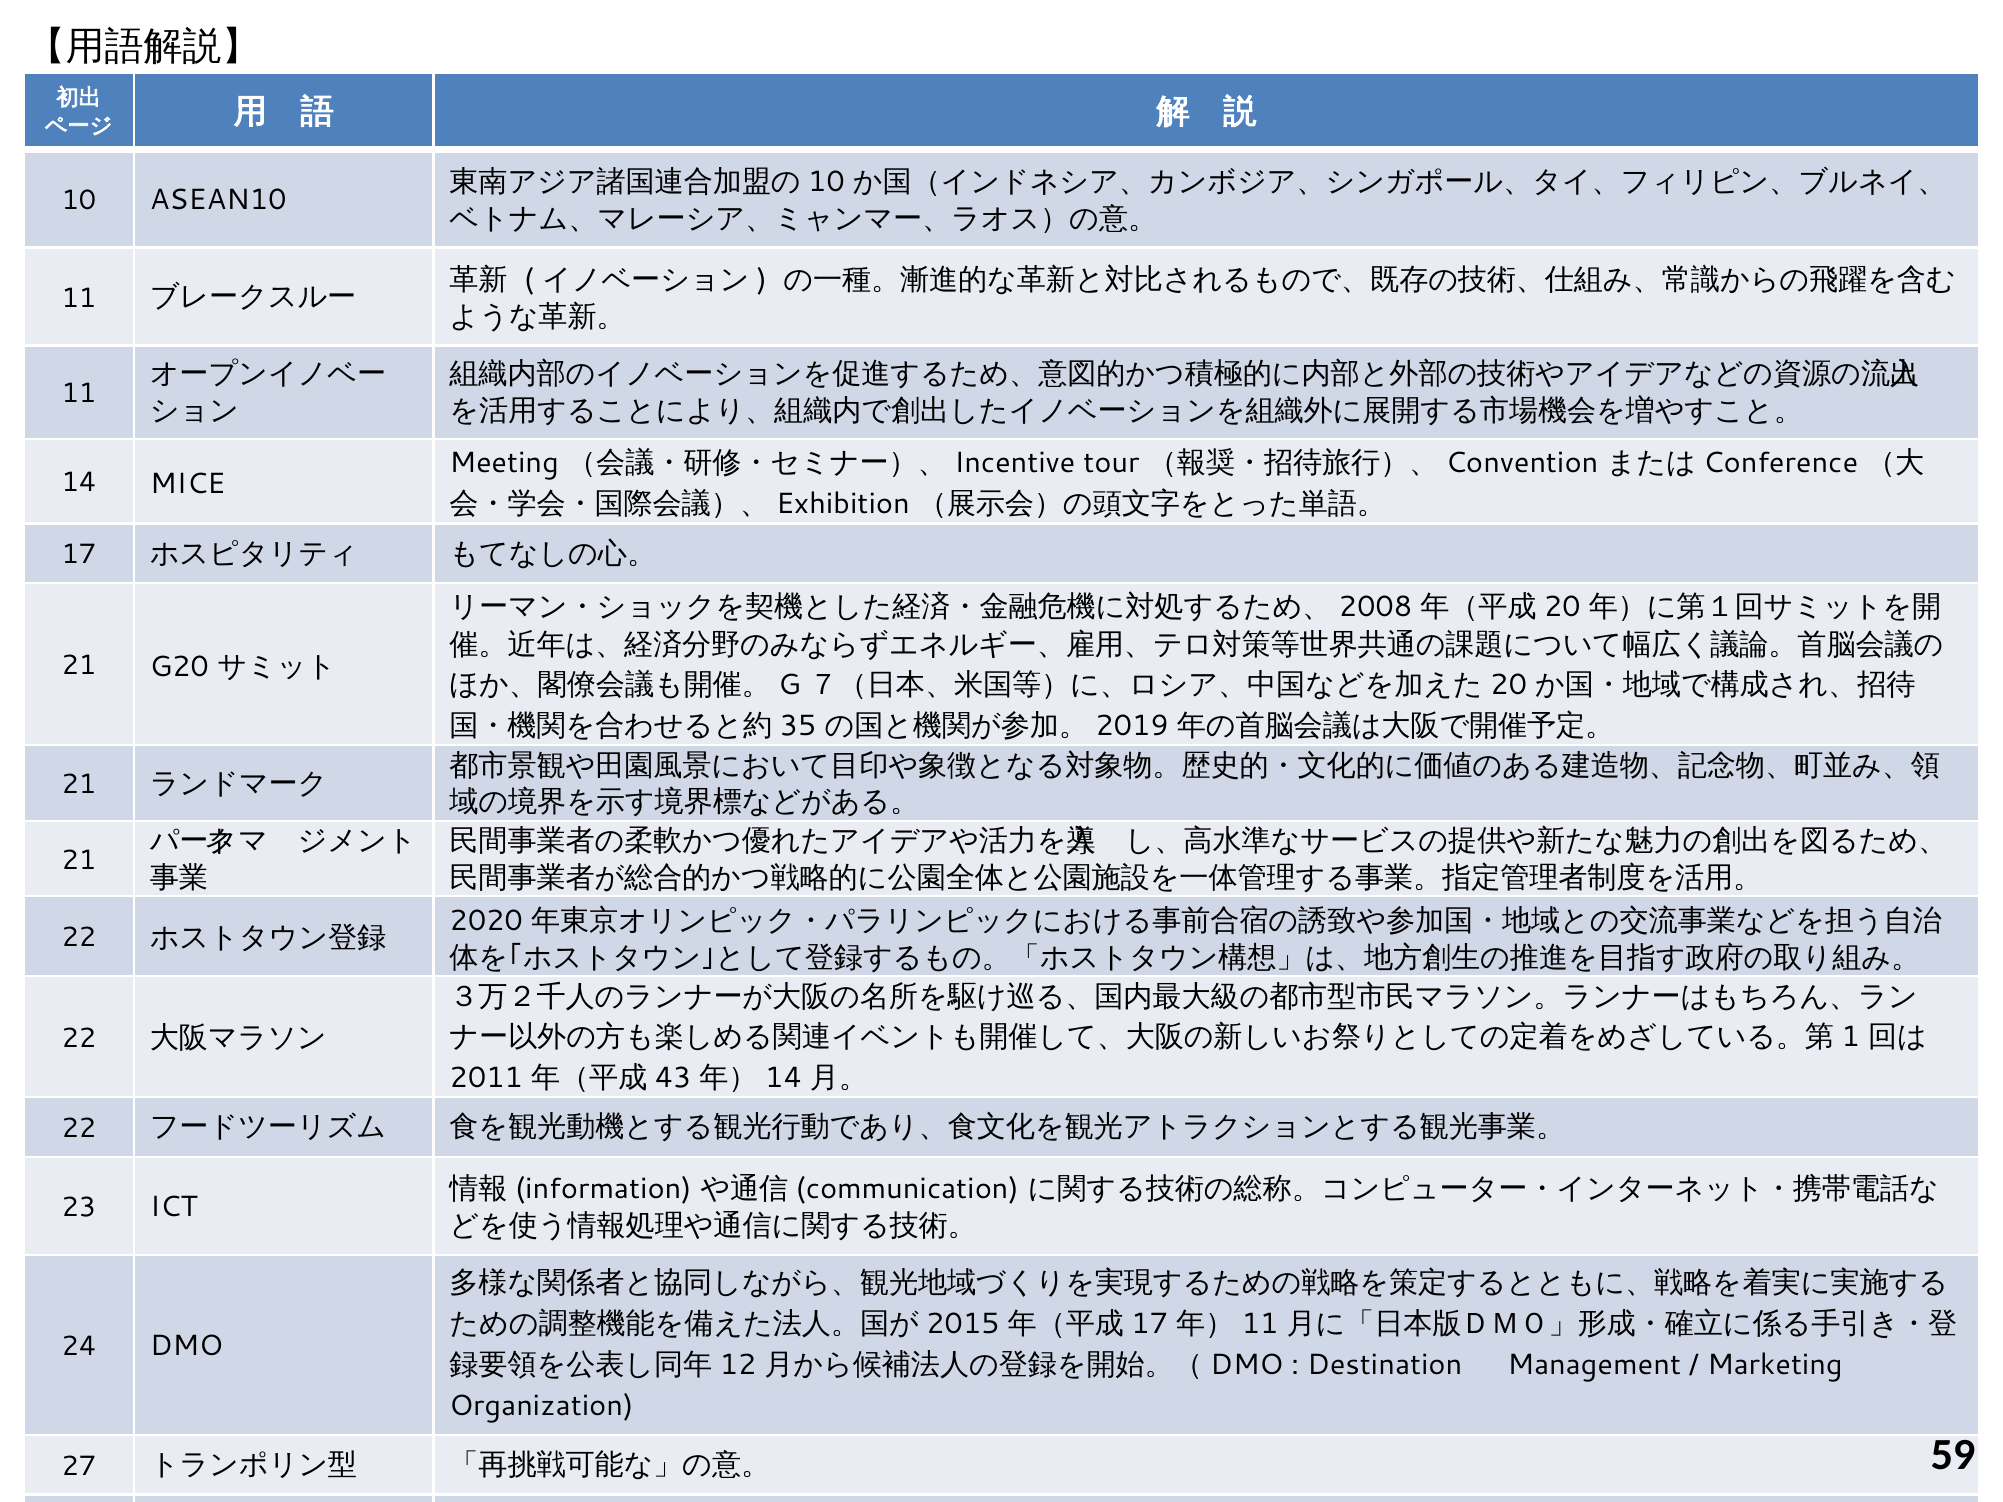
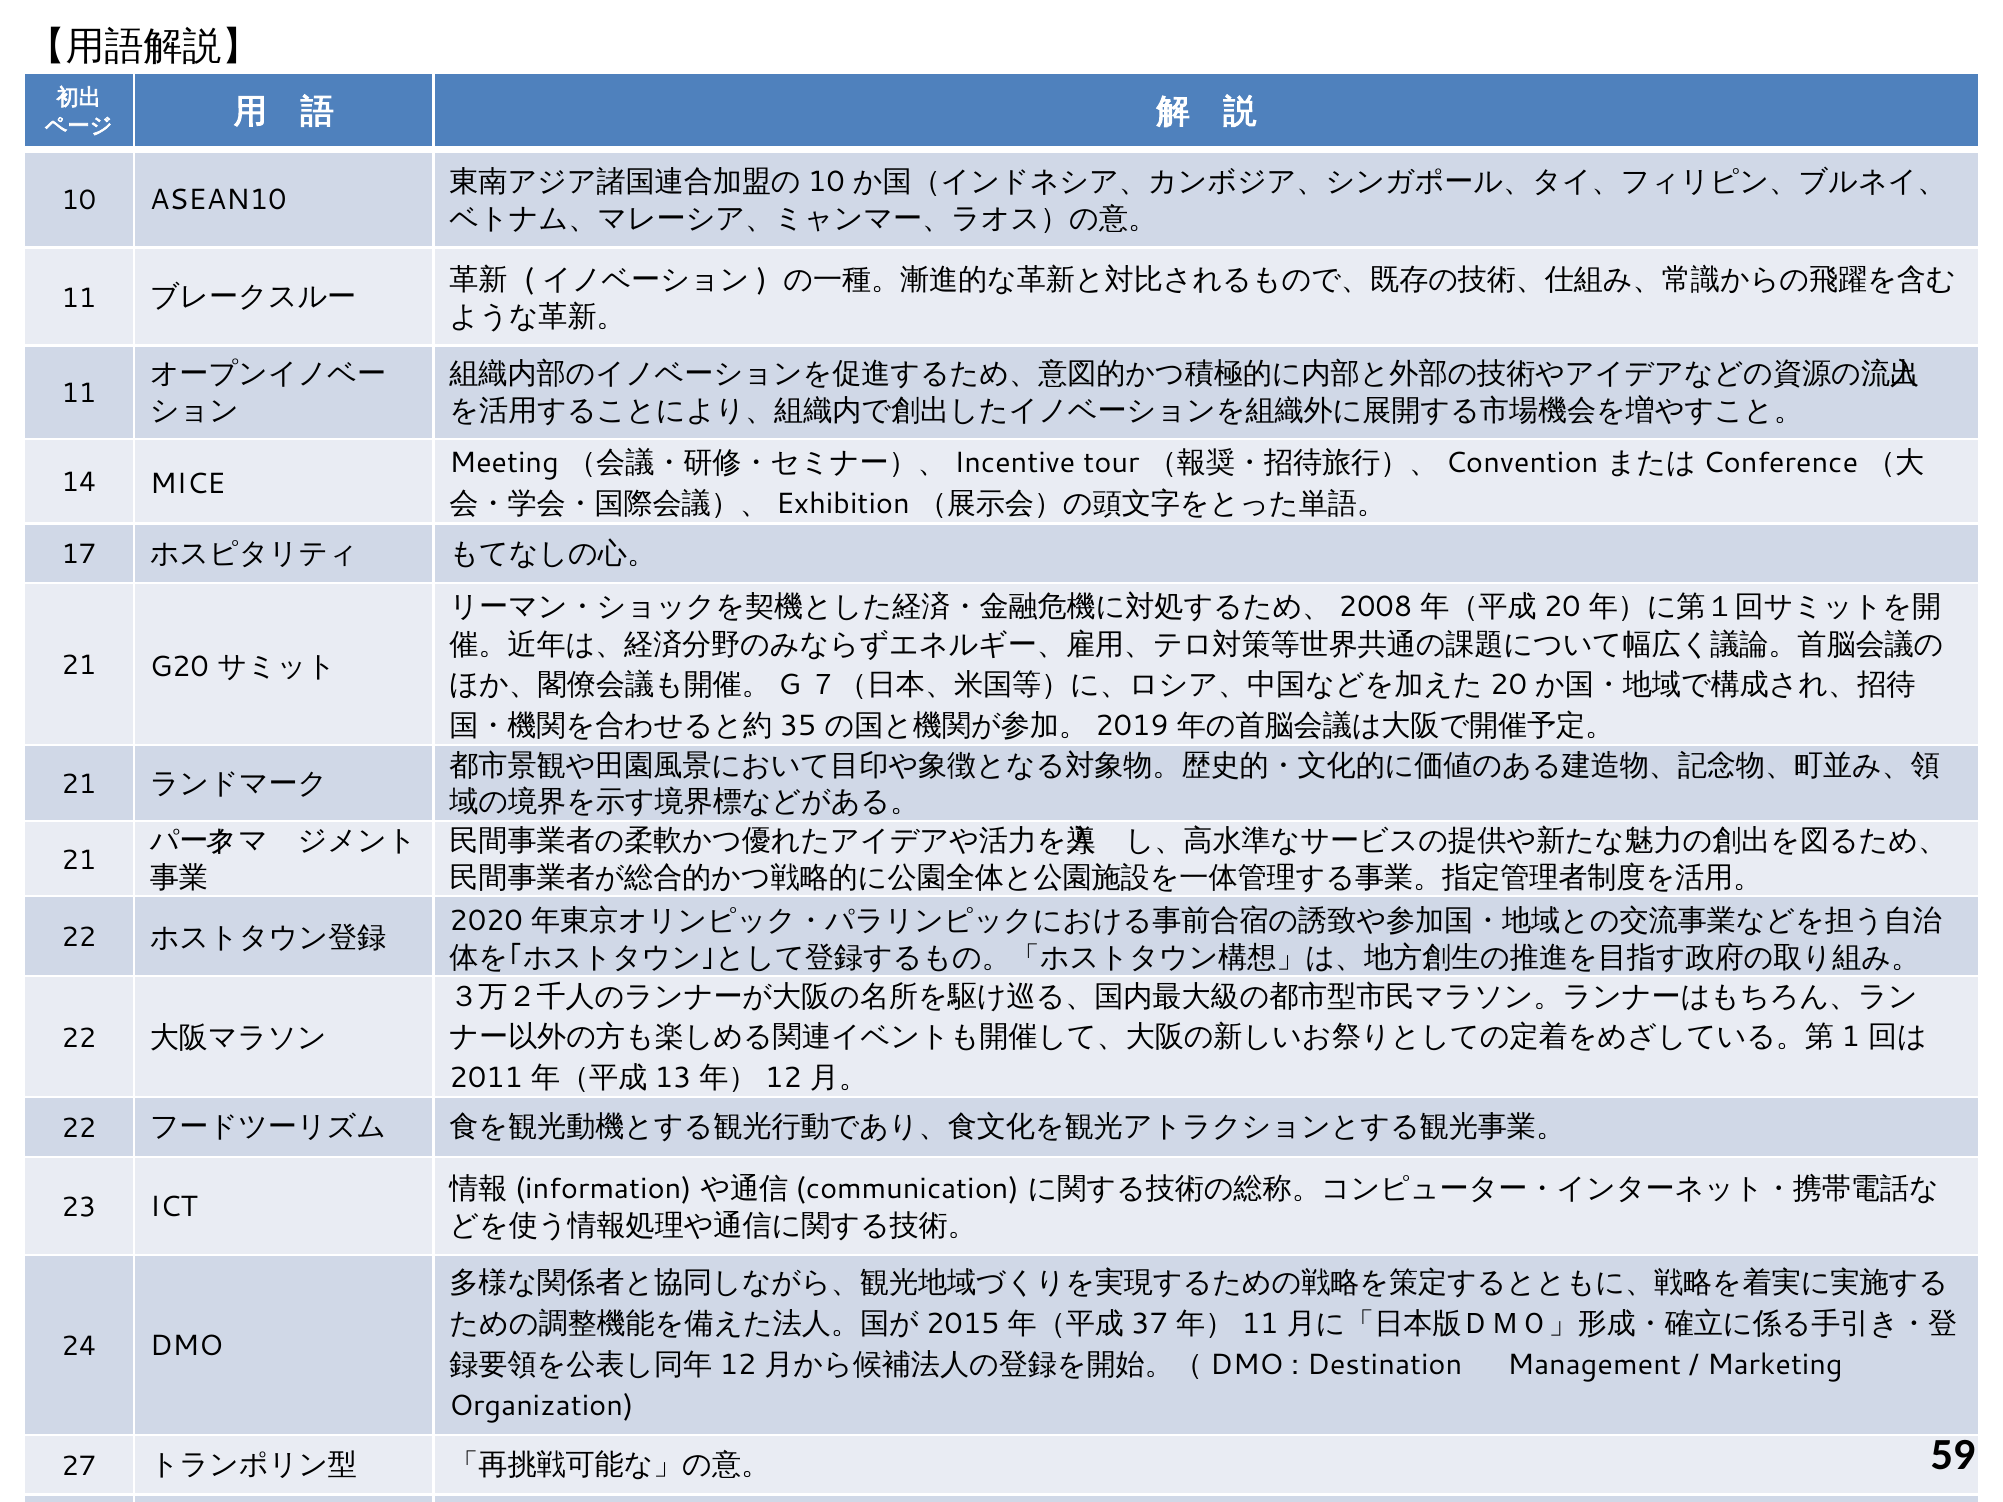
43: 43 -> 13
14 at (783, 1078): 14 -> 12
17 at (1150, 1324): 17 -> 37
